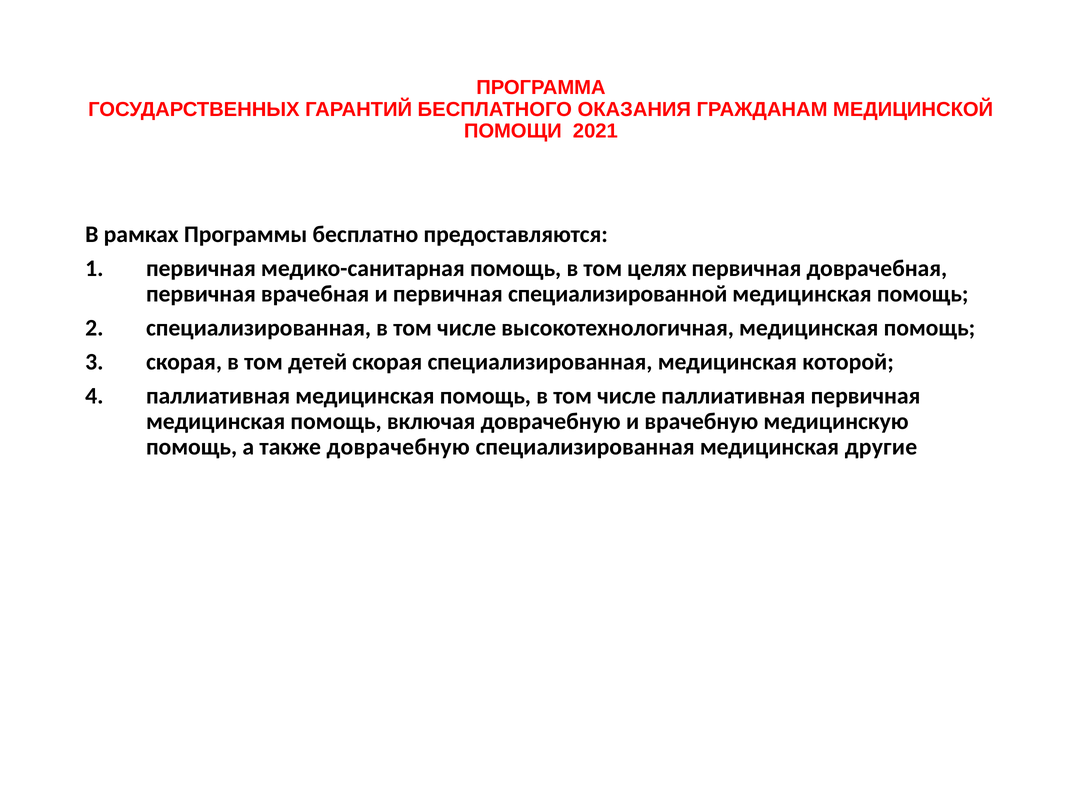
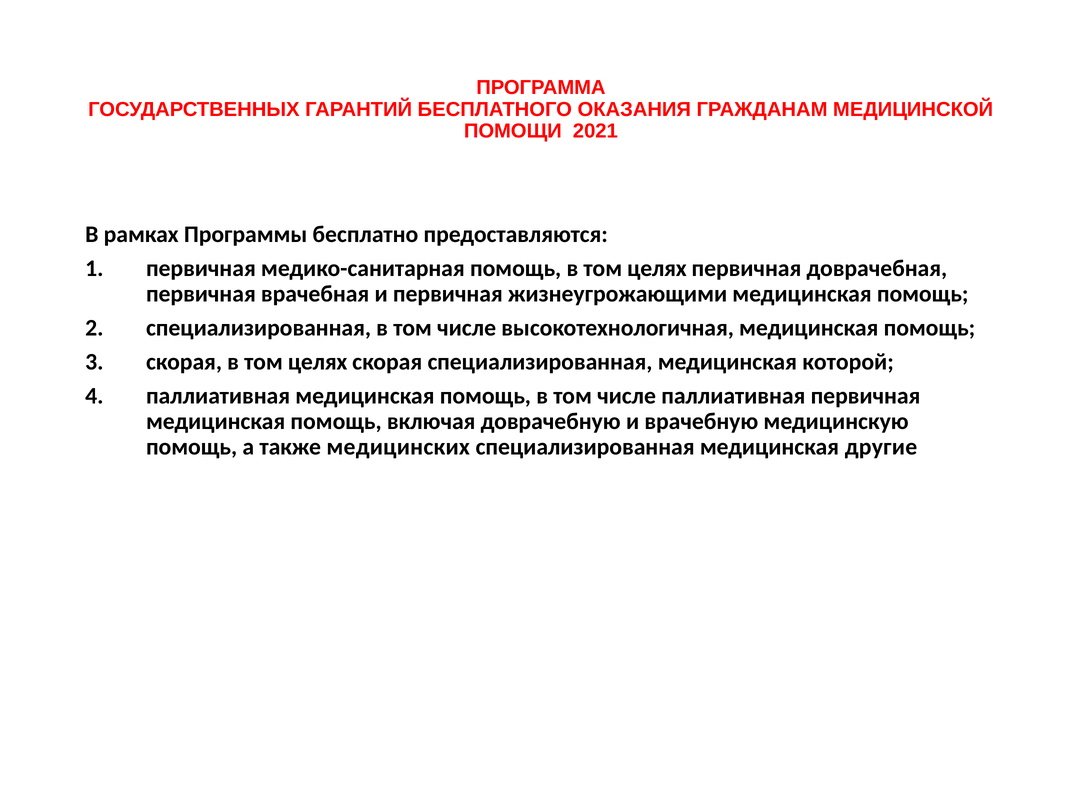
специализированной: специализированной -> жизнеугрожающими
скорая в том детей: детей -> целях
также доврачебную: доврачебную -> медицинских
